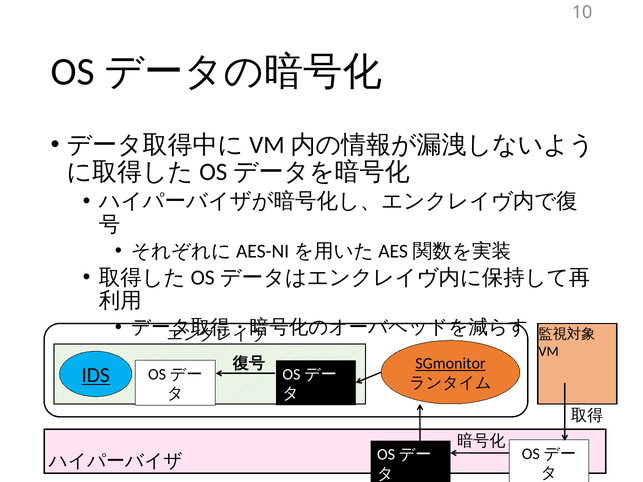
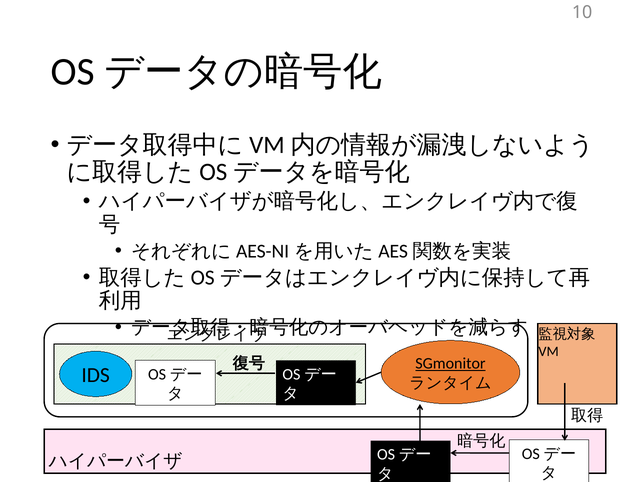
IDS underline: present -> none
